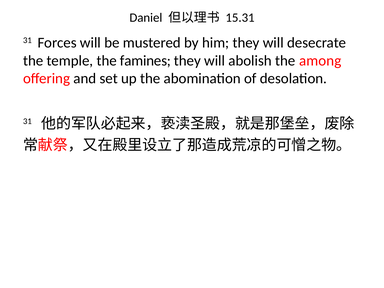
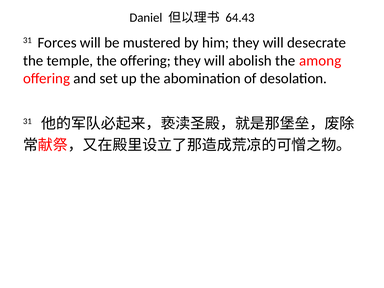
15.31: 15.31 -> 64.43
the famines: famines -> offering
